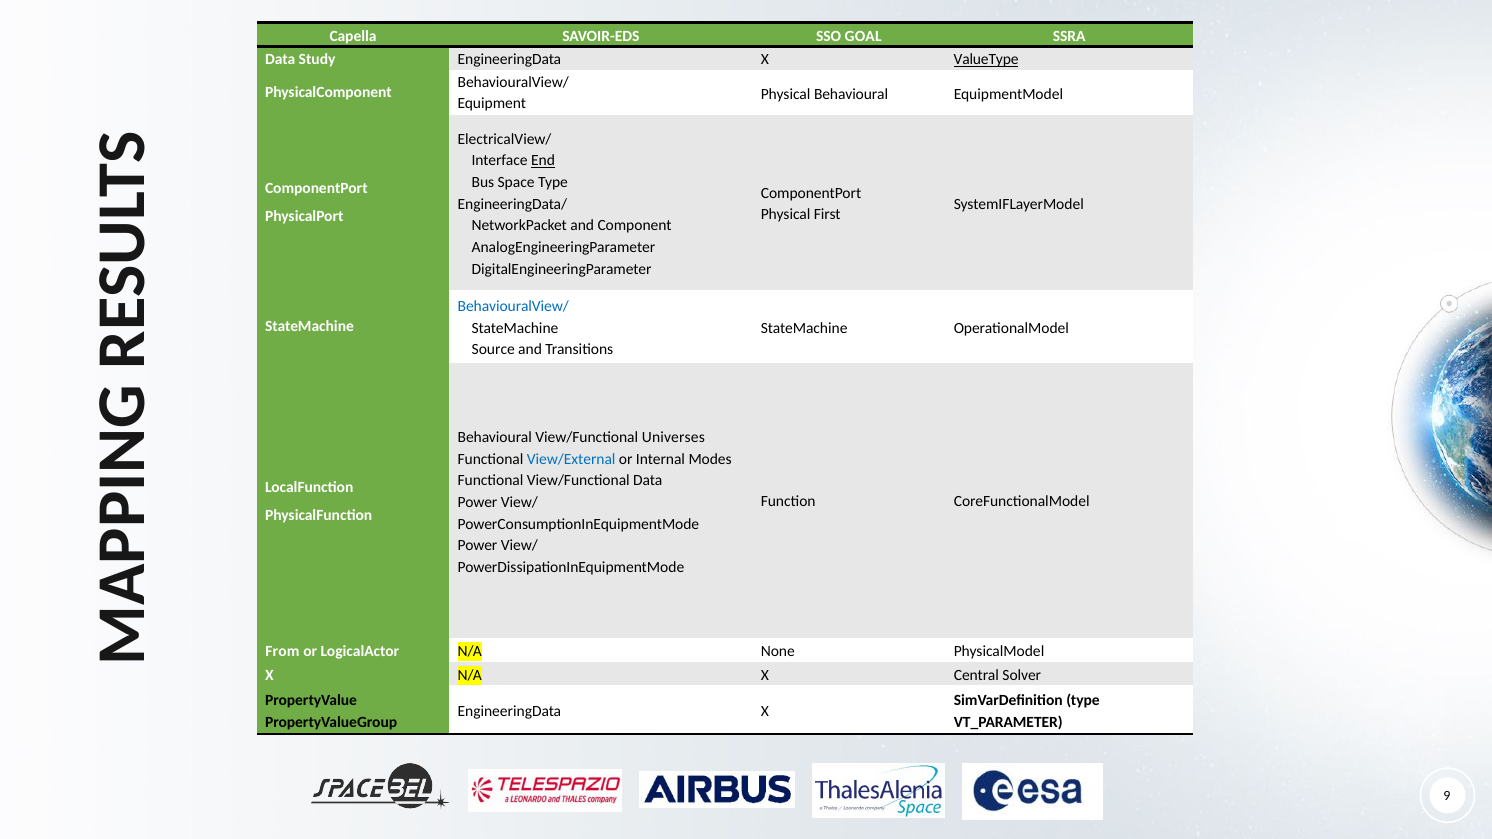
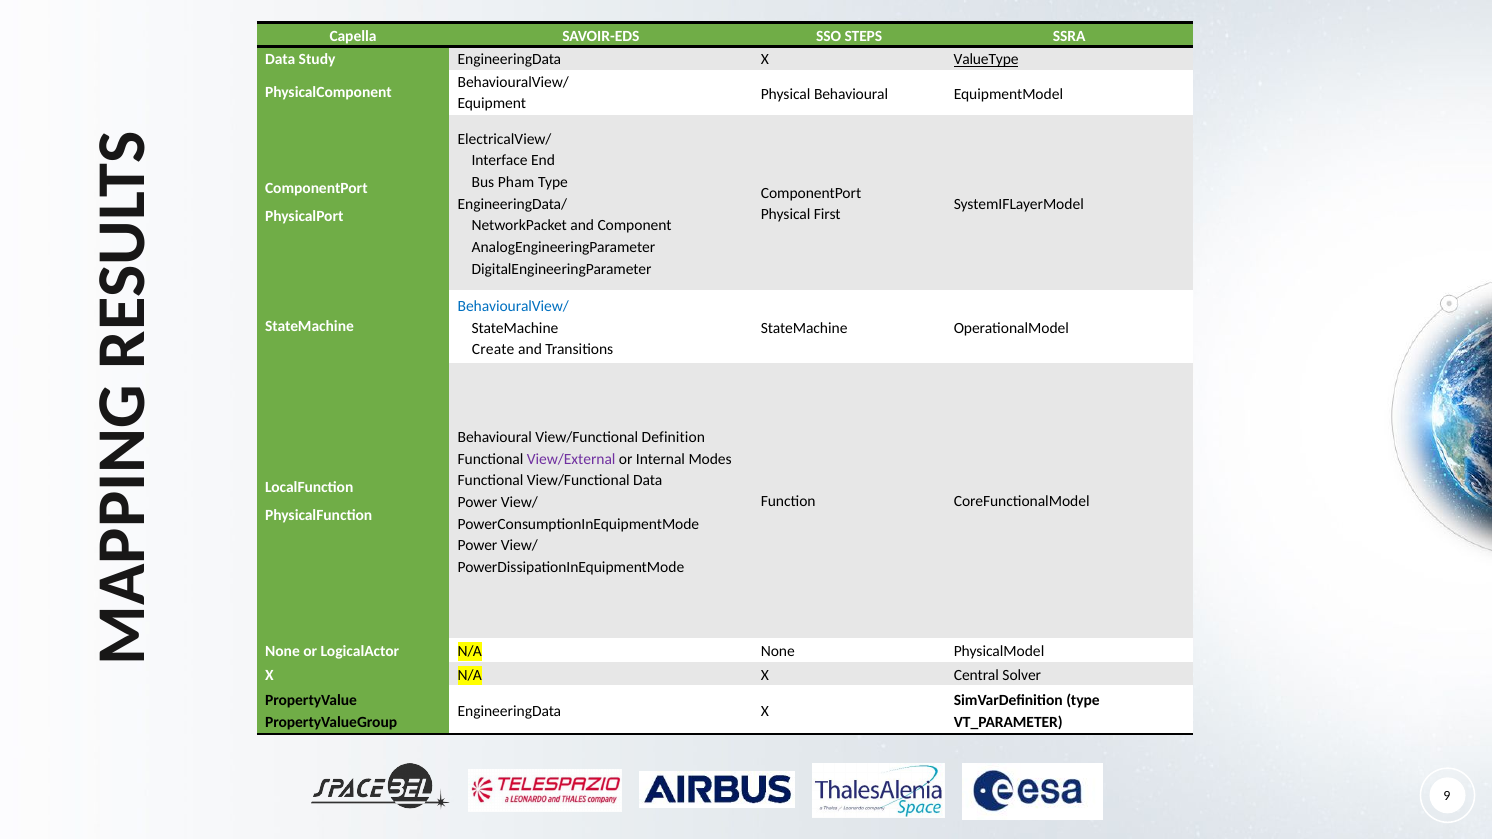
GOAL: GOAL -> STEPS
End underline: present -> none
Space: Space -> Pham
Source: Source -> Create
Universes: Universes -> Definition
View/External colour: blue -> purple
From at (282, 652): From -> None
